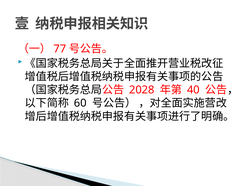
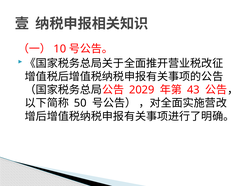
77: 77 -> 10
2028: 2028 -> 2029
40: 40 -> 43
60: 60 -> 50
